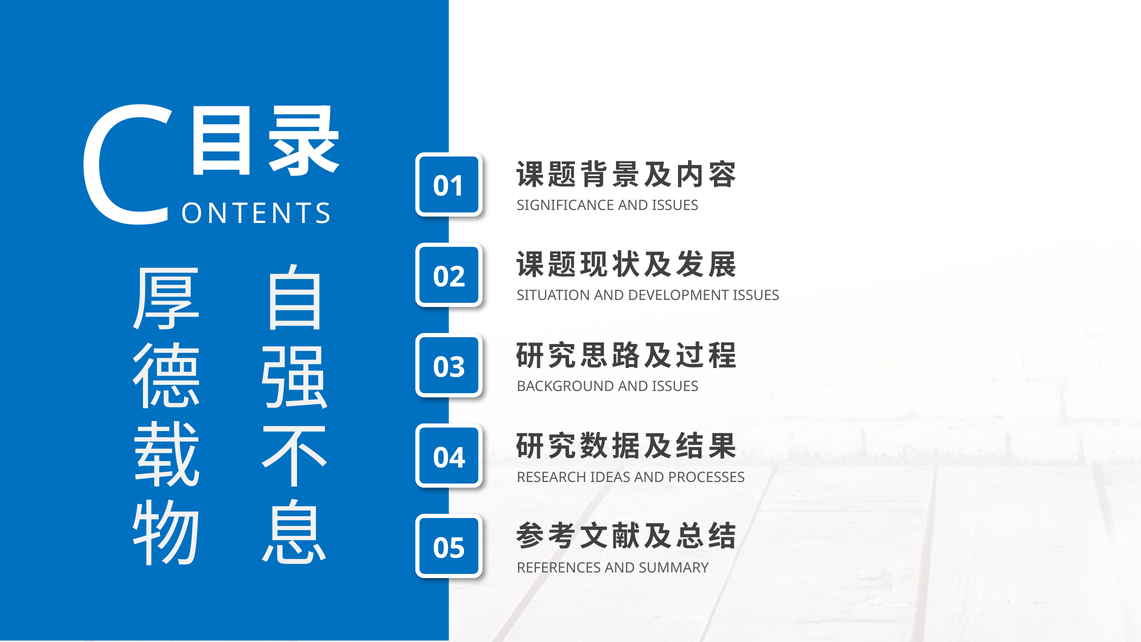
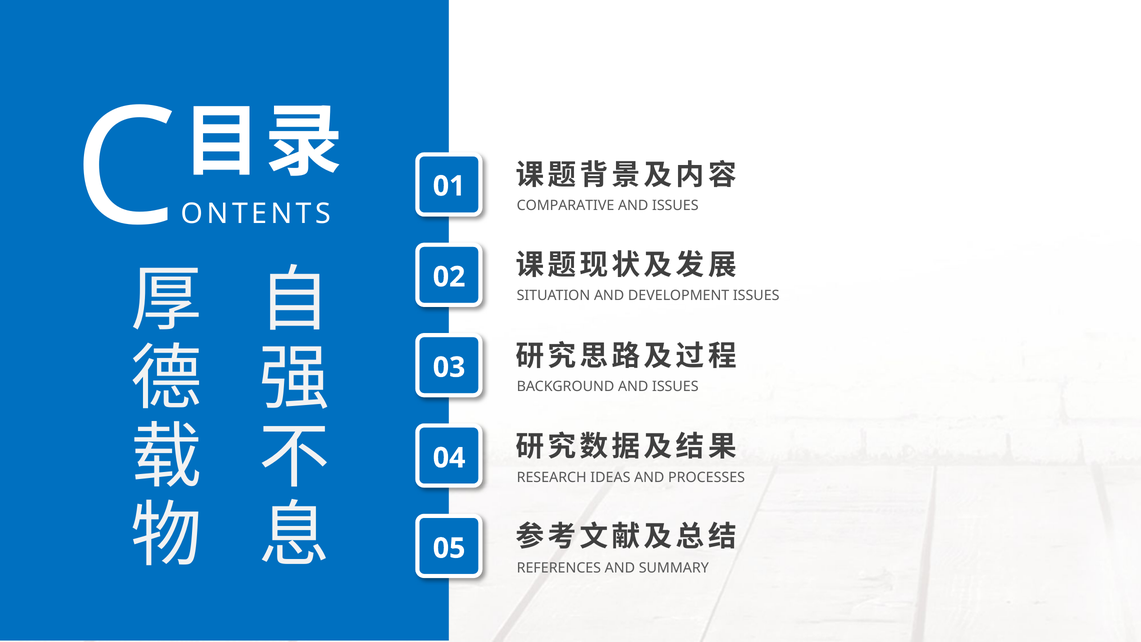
SIGNIFICANCE: SIGNIFICANCE -> COMPARATIVE
